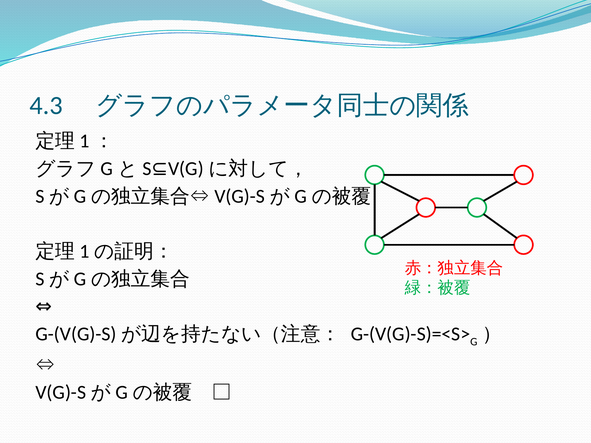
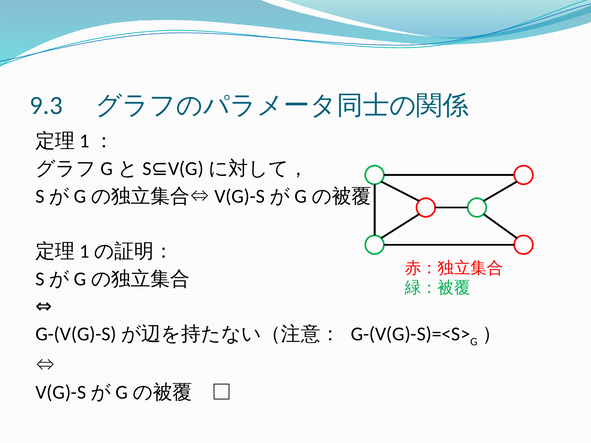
4.3: 4.3 -> 9.3
